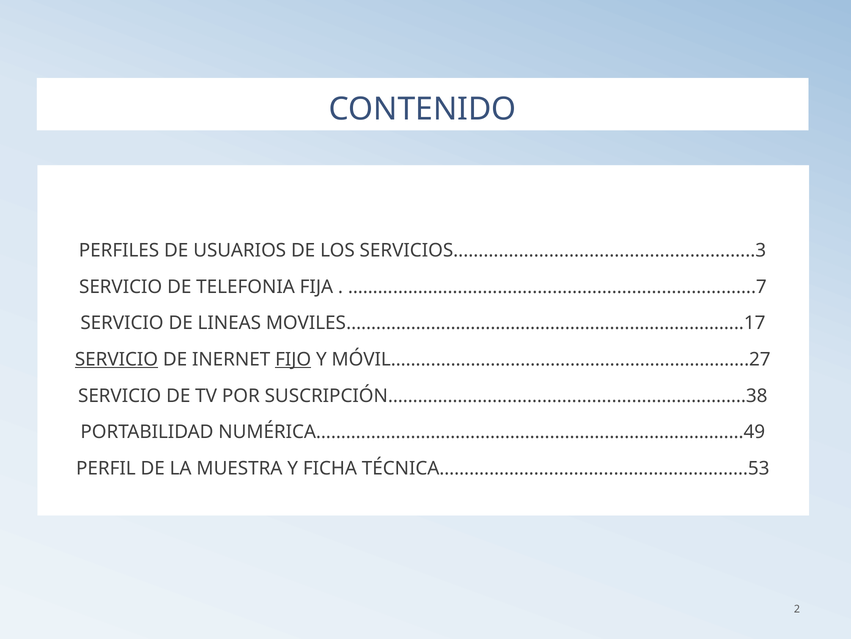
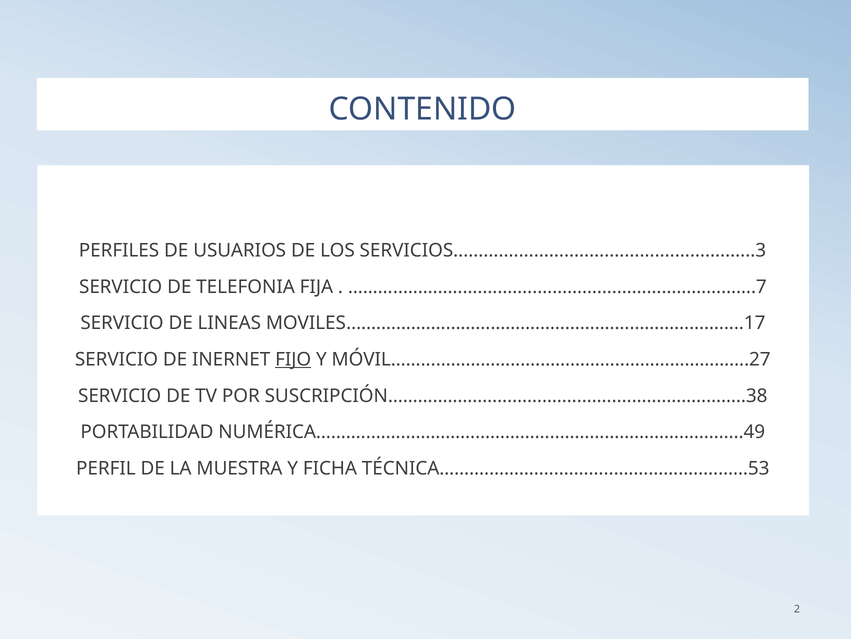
SERVICIO at (116, 359) underline: present -> none
